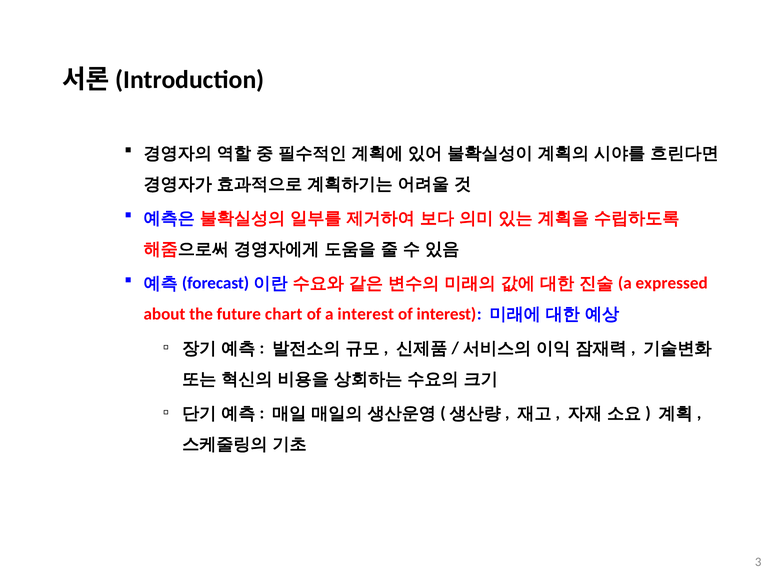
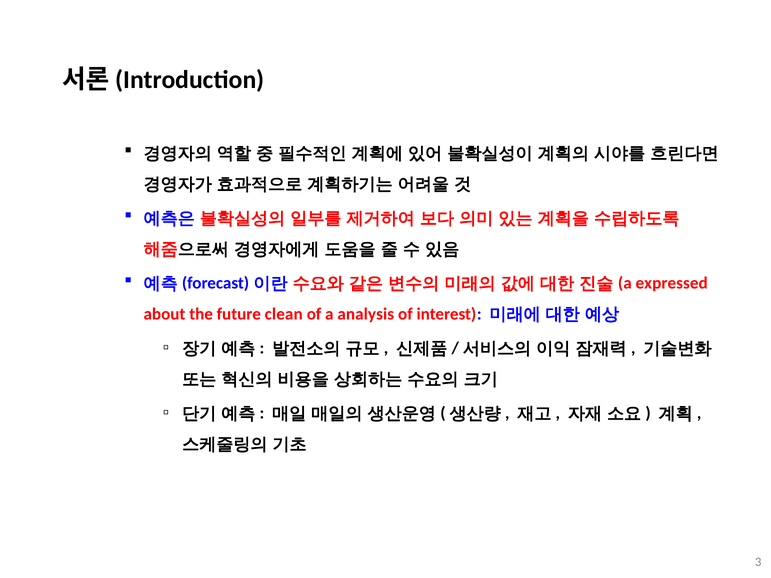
chart: chart -> clean
a interest: interest -> analysis
